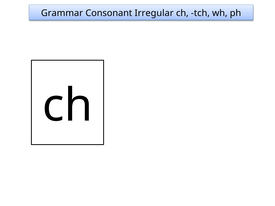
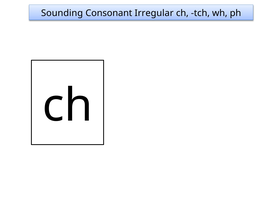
Grammar: Grammar -> Sounding
